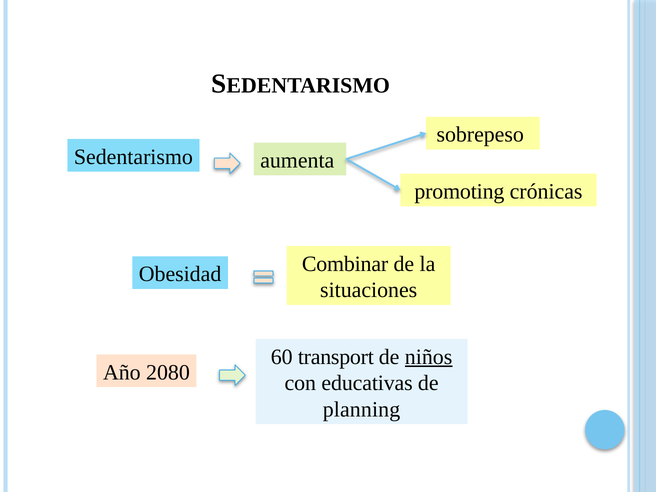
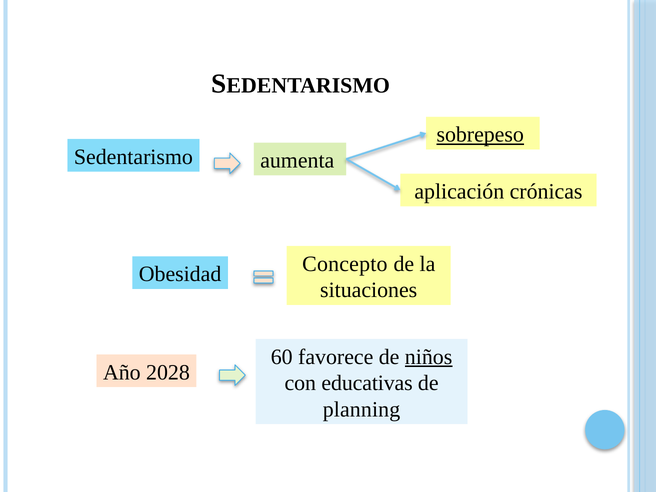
sobrepeso underline: none -> present
promoting: promoting -> aplicación
Combinar: Combinar -> Concepto
transport: transport -> favorece
2080: 2080 -> 2028
